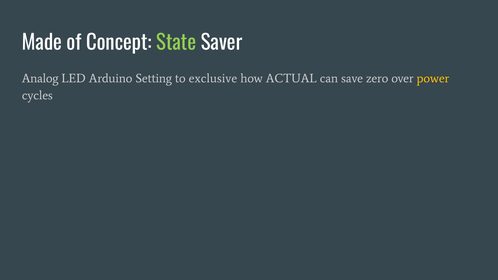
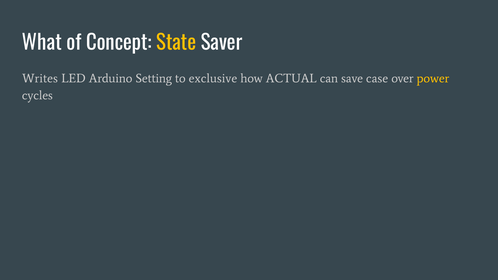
Made: Made -> What
State colour: light green -> yellow
Analog: Analog -> Writes
zero: zero -> case
